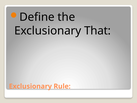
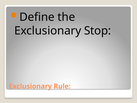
That: That -> Stop
